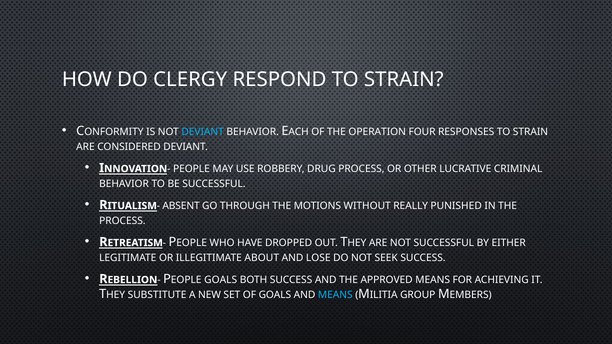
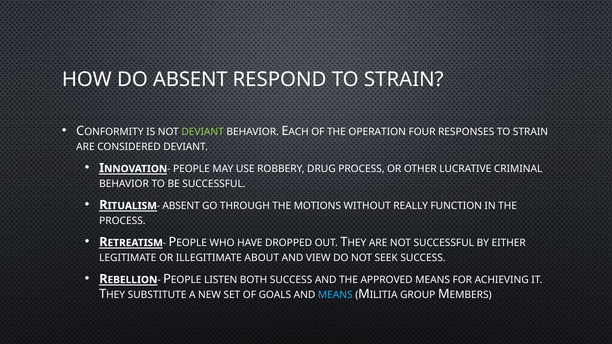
DO CLERGY: CLERGY -> ABSENT
DEVIANT at (203, 132) colour: light blue -> light green
PUNISHED: PUNISHED -> FUNCTION
LOSE: LOSE -> VIEW
GOALS at (221, 280): GOALS -> LISTEN
